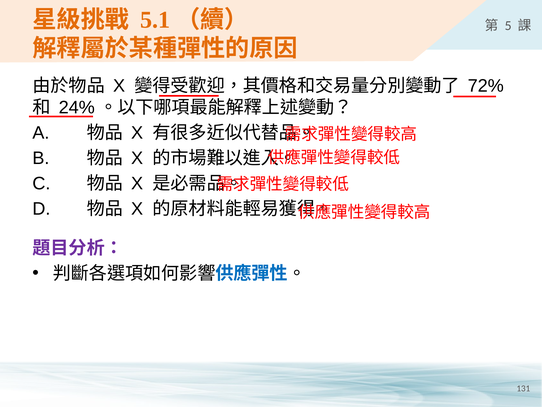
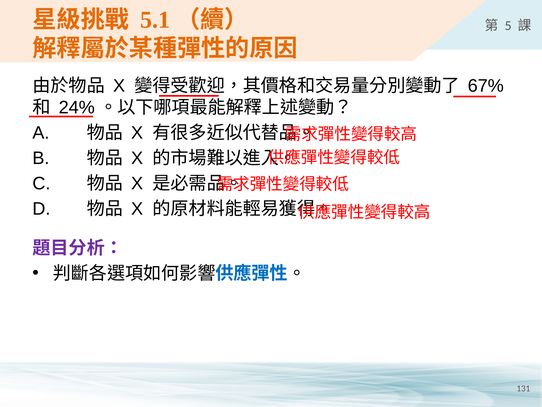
72%: 72% -> 67%
